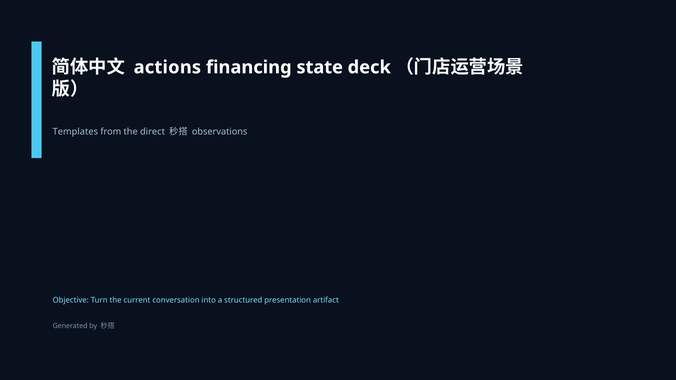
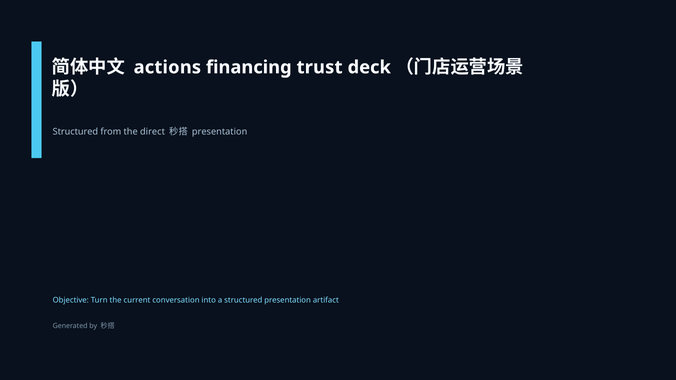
state: state -> trust
Templates at (75, 132): Templates -> Structured
observations at (220, 132): observations -> presentation
